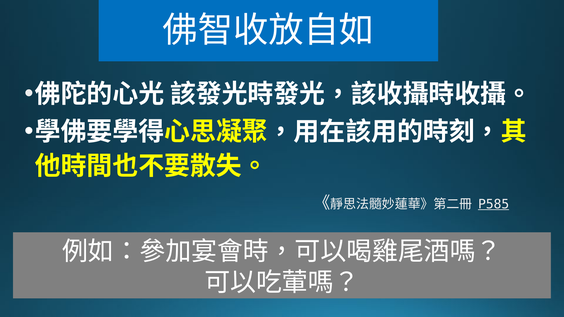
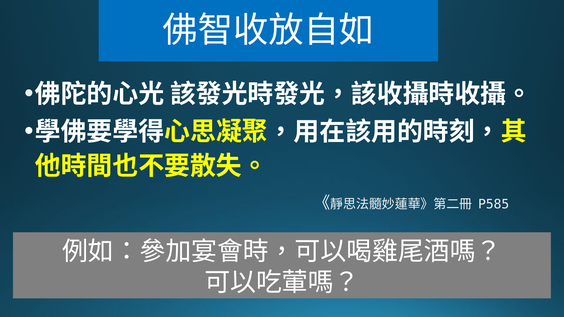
P585 underline: present -> none
